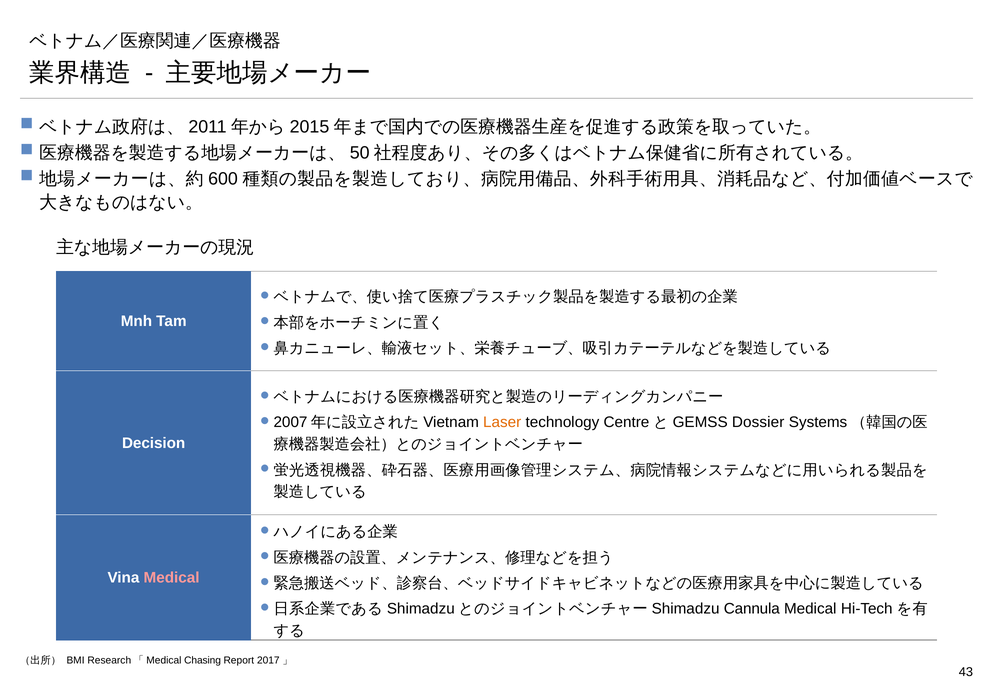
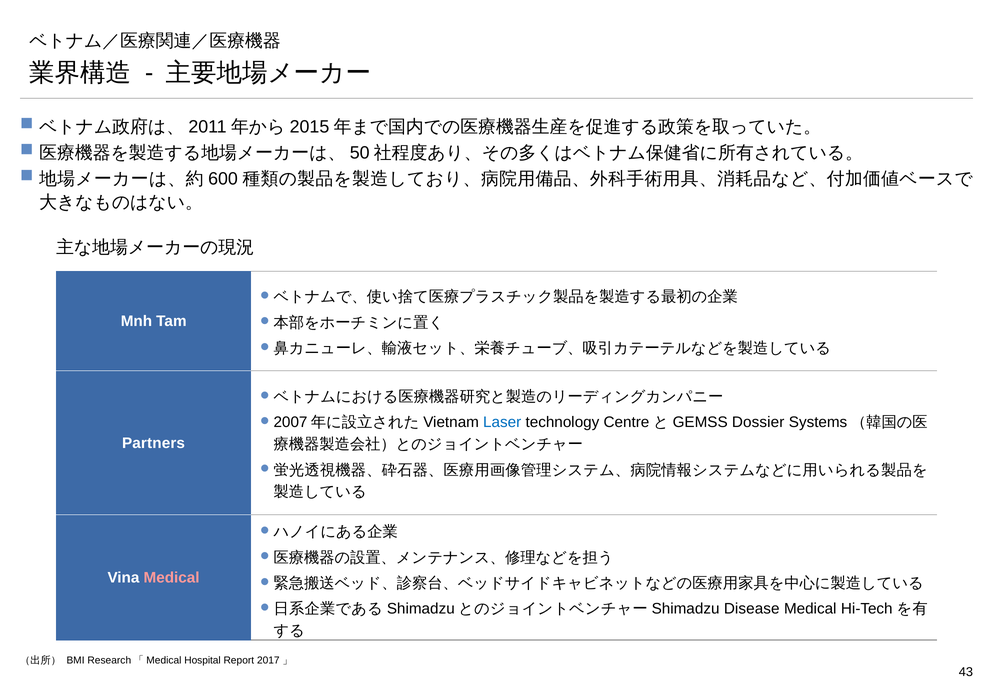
Laser colour: orange -> blue
Decision: Decision -> Partners
Cannula: Cannula -> Disease
Chasing: Chasing -> Hospital
